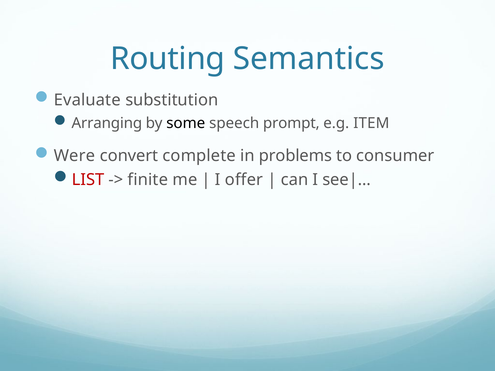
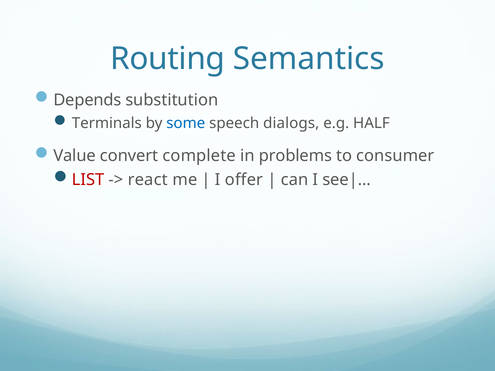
Evaluate: Evaluate -> Depends
Arranging: Arranging -> Terminals
some colour: black -> blue
prompt: prompt -> dialogs
ITEM: ITEM -> HALF
Were: Were -> Value
finite: finite -> react
